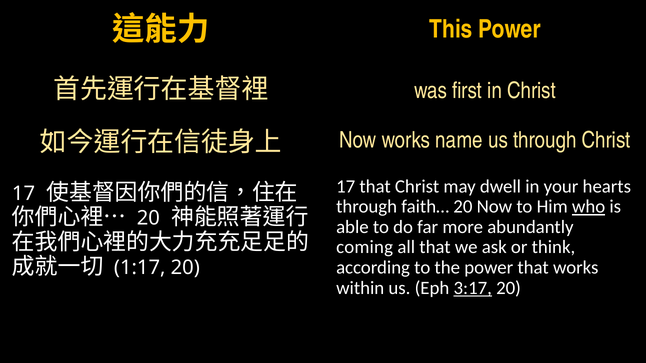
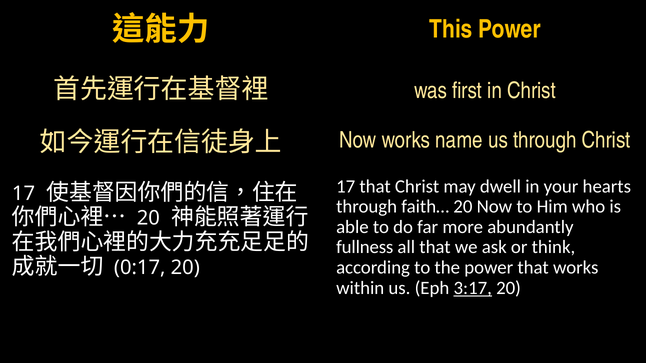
who underline: present -> none
coming: coming -> fullness
1:17: 1:17 -> 0:17
